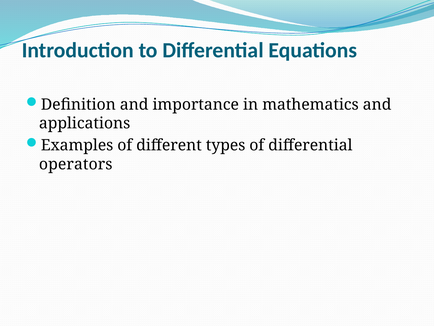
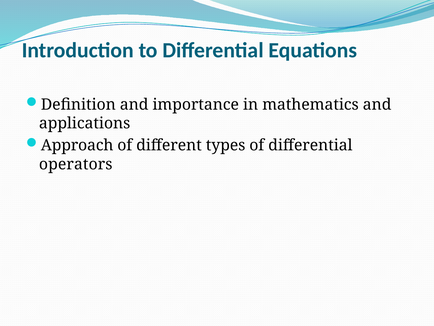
Examples: Examples -> Approach
